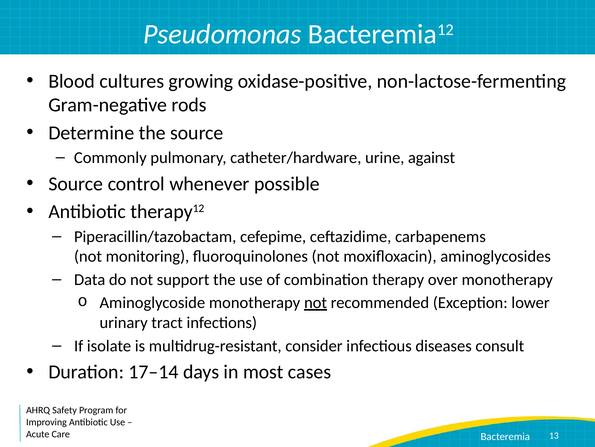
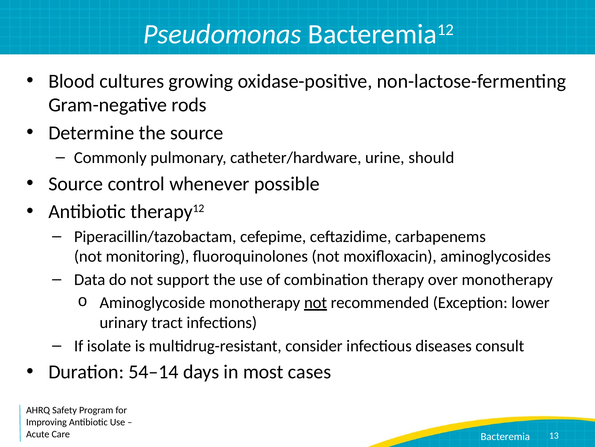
against: against -> should
17–14: 17–14 -> 54–14
